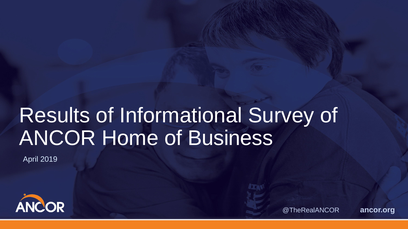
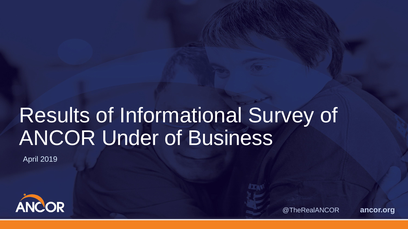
Home: Home -> Under
